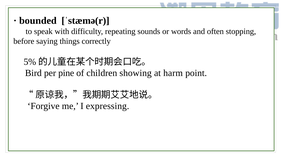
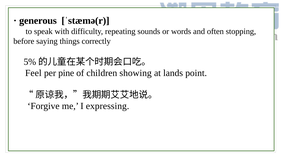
bounded: bounded -> generous
Bird: Bird -> Feel
harm: harm -> lands
